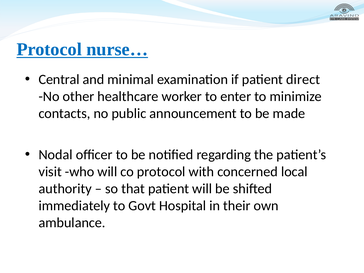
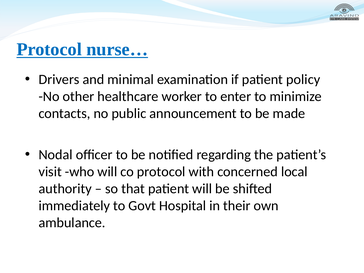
Central: Central -> Drivers
direct: direct -> policy
